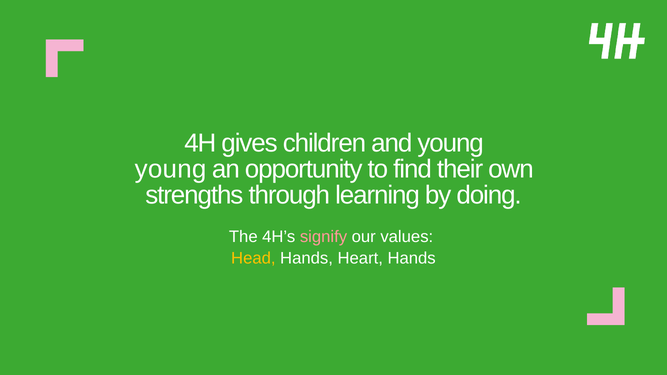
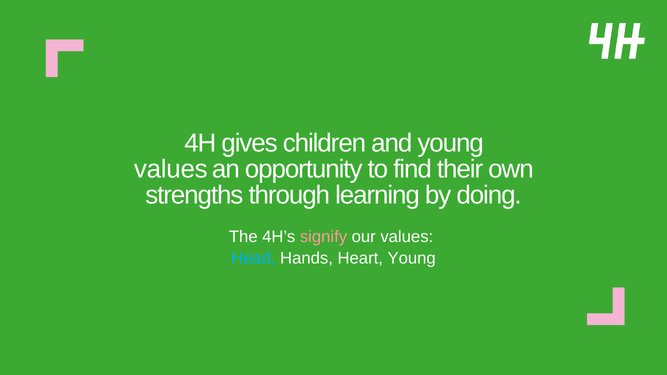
young at (171, 169): young -> values
Head colour: yellow -> light blue
Heart Hands: Hands -> Young
